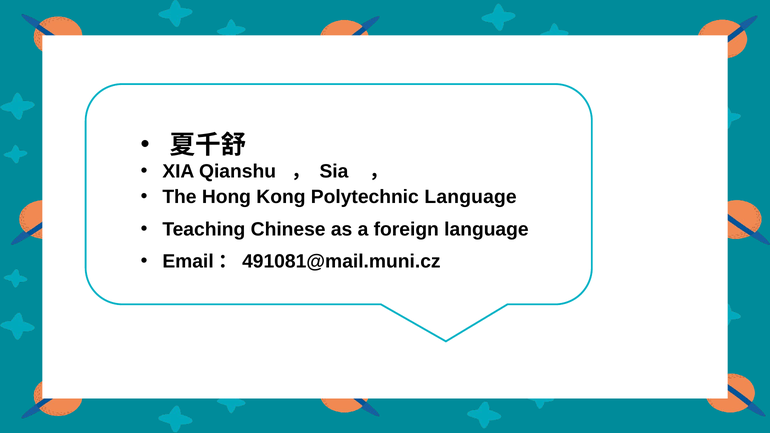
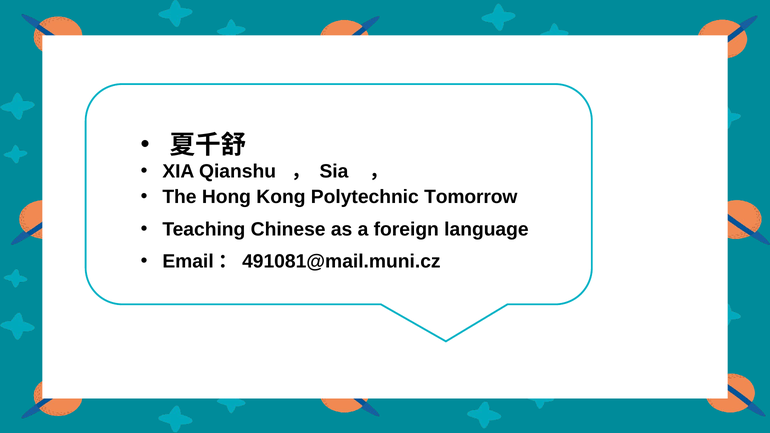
Polytechnic Language: Language -> Tomorrow
